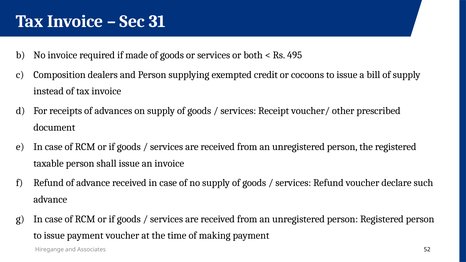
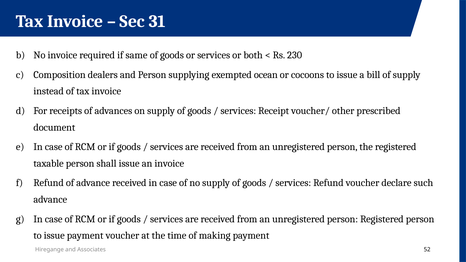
made: made -> same
495: 495 -> 230
credit: credit -> ocean
